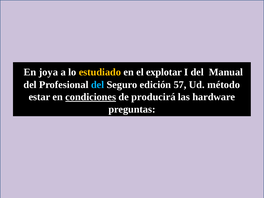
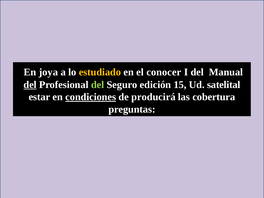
explotar: explotar -> conocer
del at (30, 85) underline: none -> present
del at (98, 85) colour: light blue -> light green
57: 57 -> 15
método: método -> satelital
hardware: hardware -> cobertura
